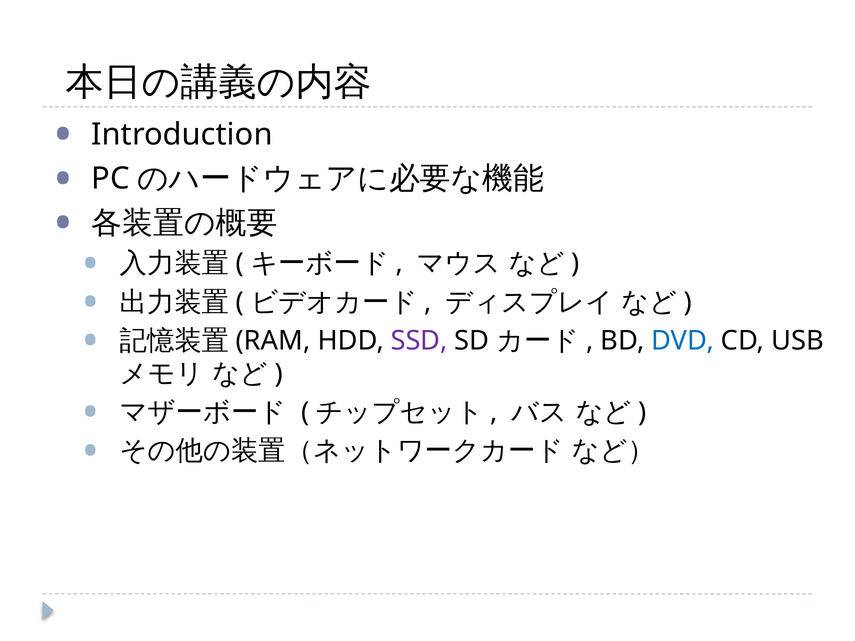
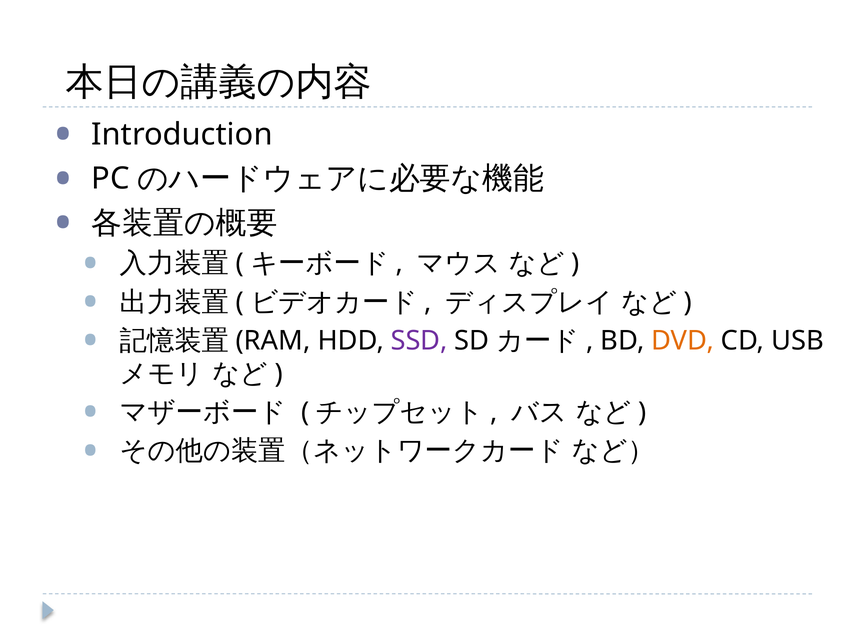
DVD colour: blue -> orange
